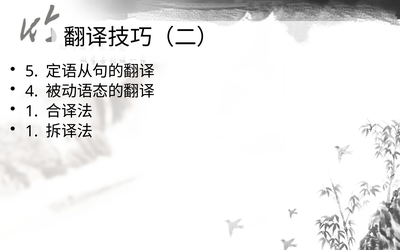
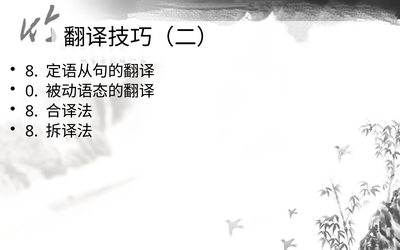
5 at (32, 72): 5 -> 8
4: 4 -> 0
1 at (32, 111): 1 -> 8
1 at (32, 131): 1 -> 8
